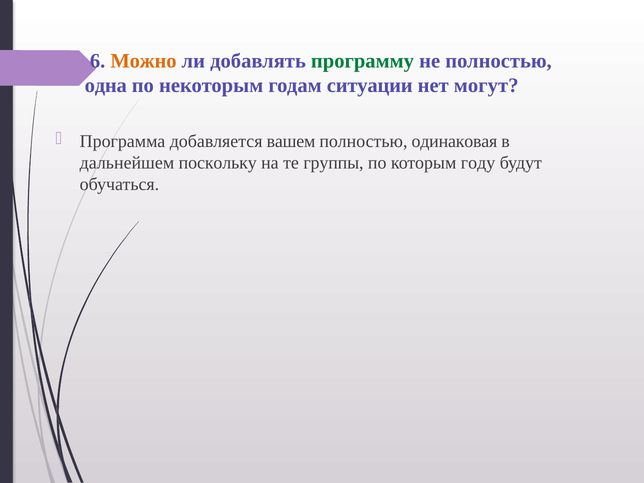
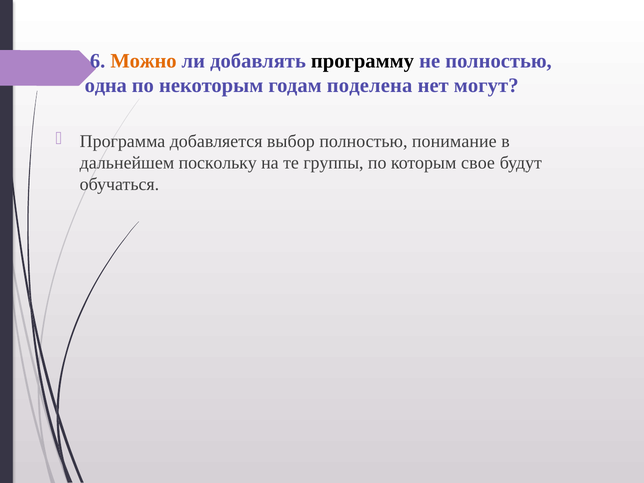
программу colour: green -> black
ситуации: ситуации -> поделена
вашем: вашем -> выбор
одинаковая: одинаковая -> понимание
году: году -> свое
